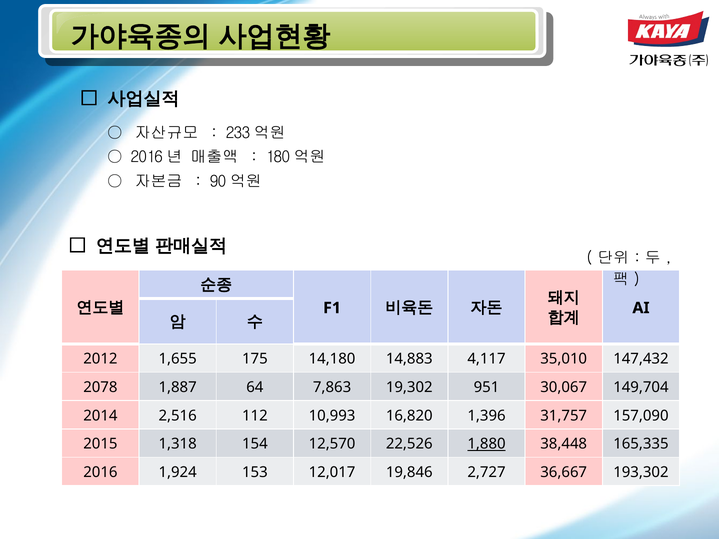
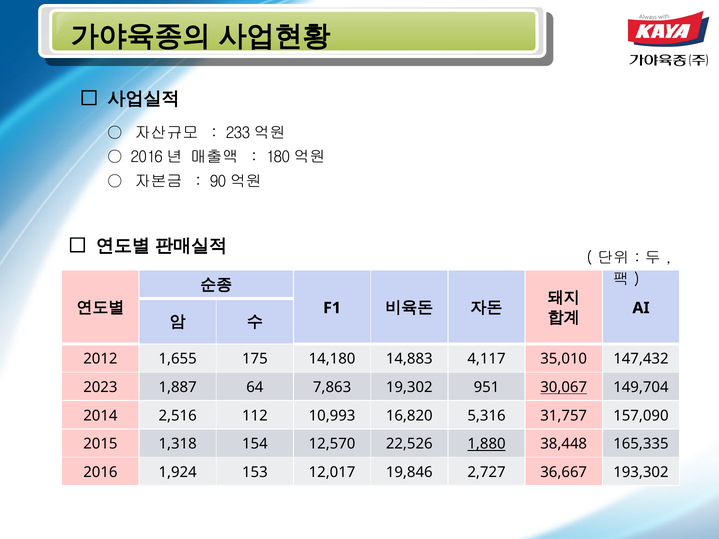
2078: 2078 -> 2023
30,067 underline: none -> present
1,396: 1,396 -> 5,316
